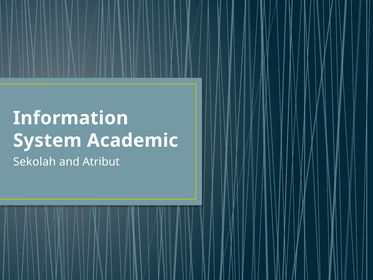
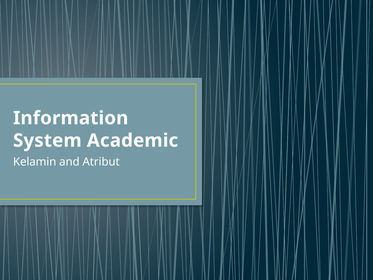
Sekolah: Sekolah -> Kelamin
